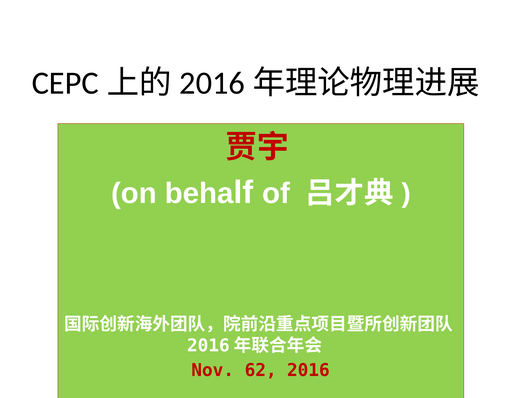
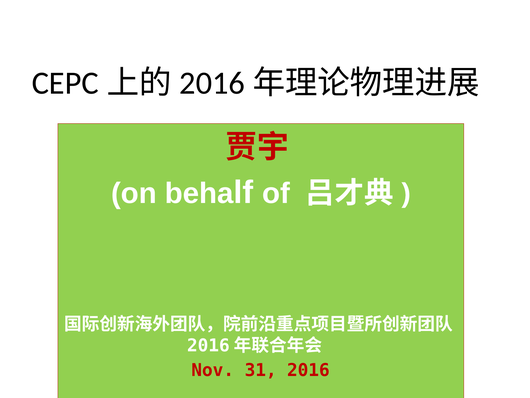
62: 62 -> 31
